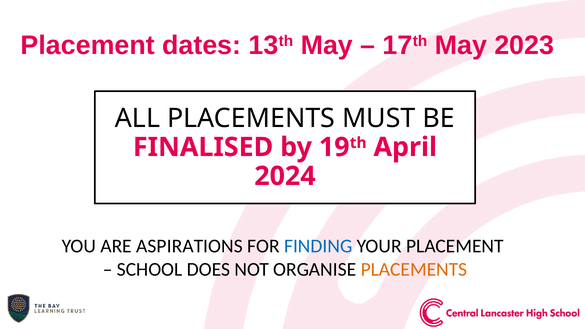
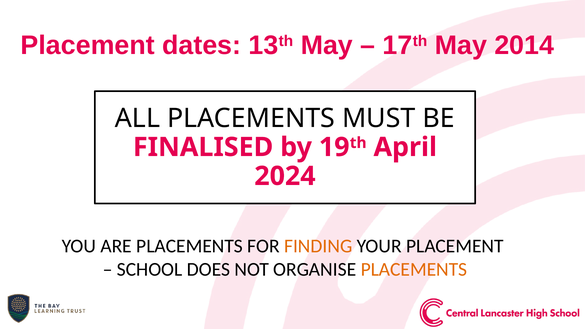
2023: 2023 -> 2014
ARE ASPIRATIONS: ASPIRATIONS -> PLACEMENTS
FINDING colour: blue -> orange
